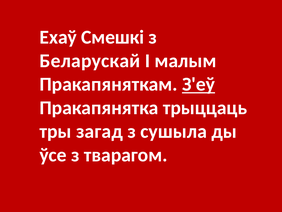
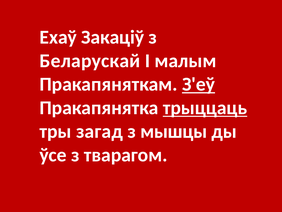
Смешкі: Смешкі -> Закаціў
трыццаць underline: none -> present
сушыла: сушыла -> мышцы
